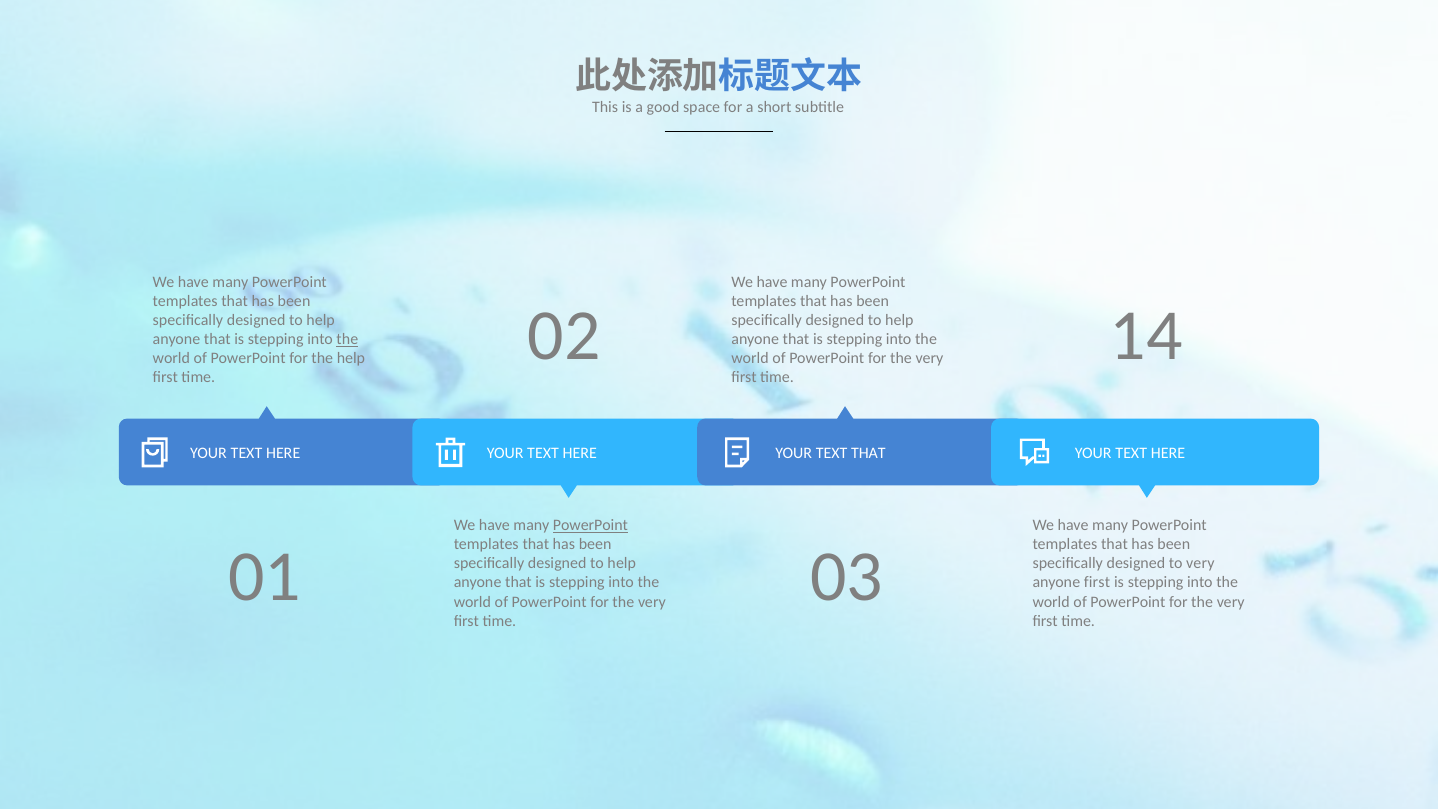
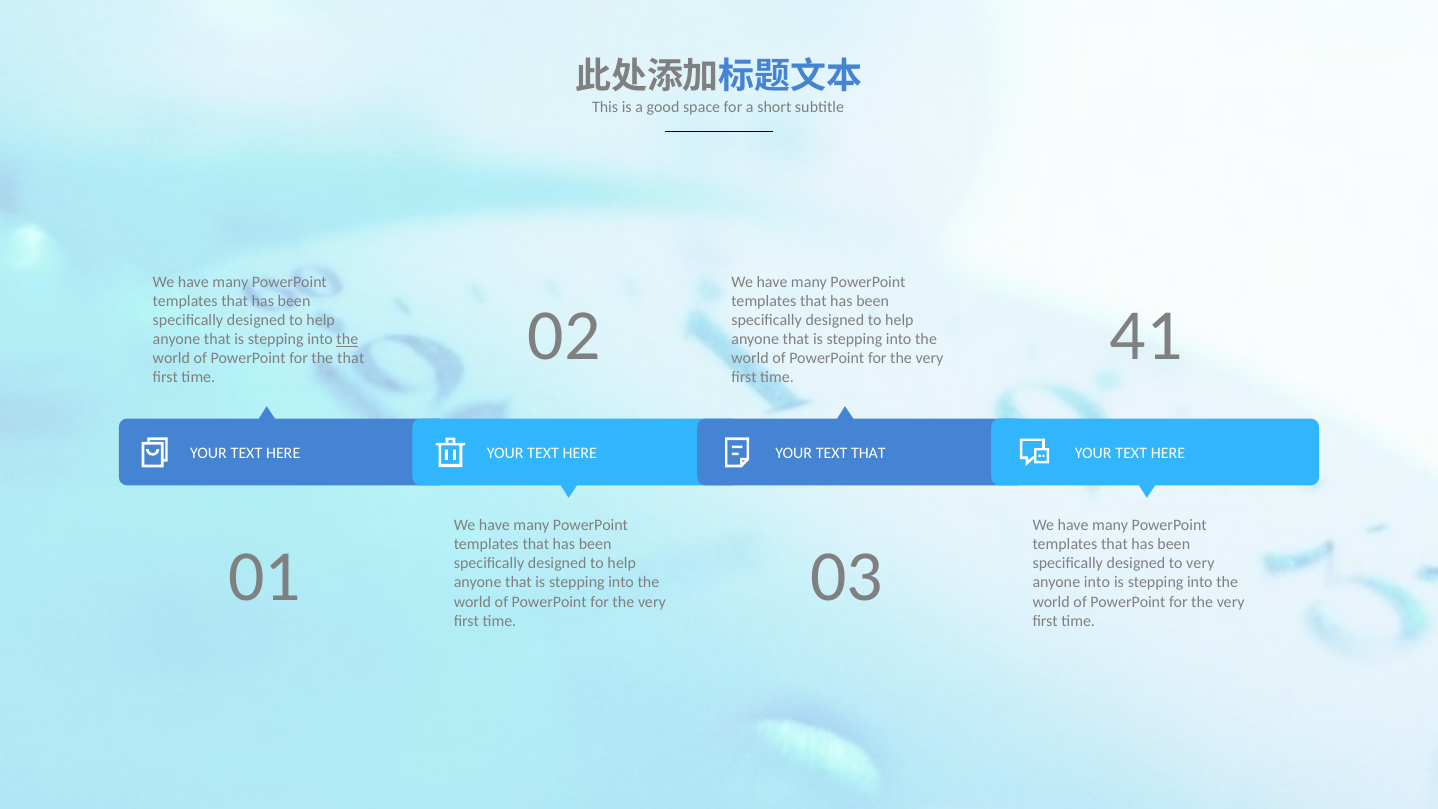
14: 14 -> 41
the help: help -> that
PowerPoint at (590, 525) underline: present -> none
anyone first: first -> into
